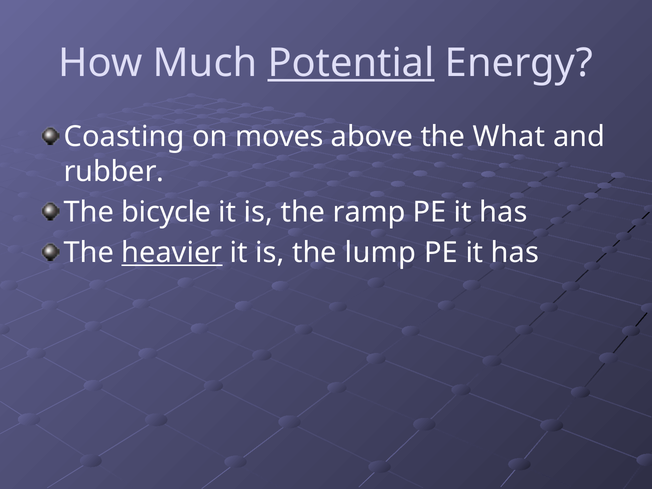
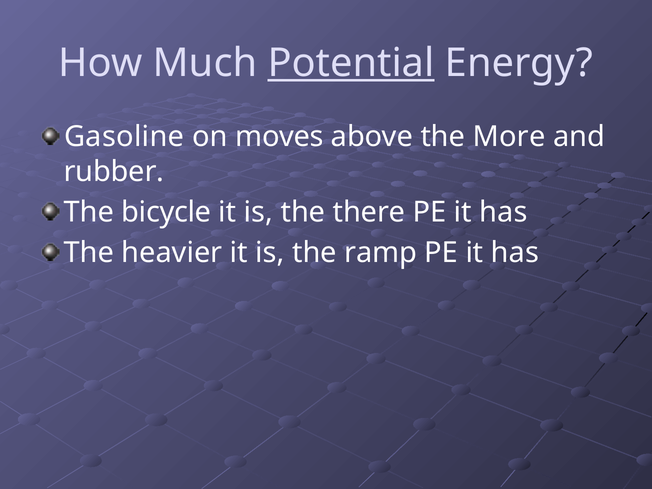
Coasting: Coasting -> Gasoline
What: What -> More
ramp: ramp -> there
heavier underline: present -> none
lump: lump -> ramp
